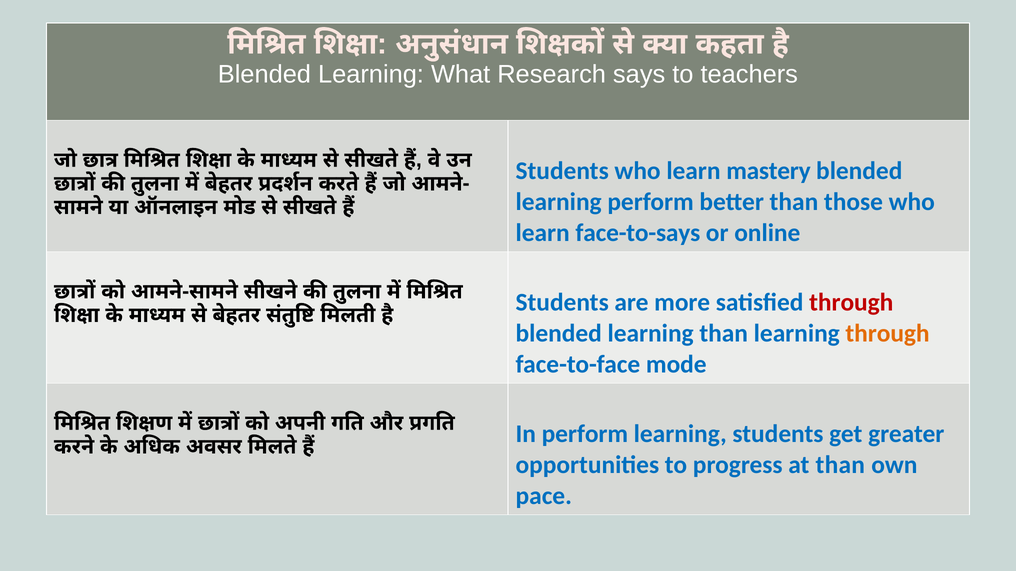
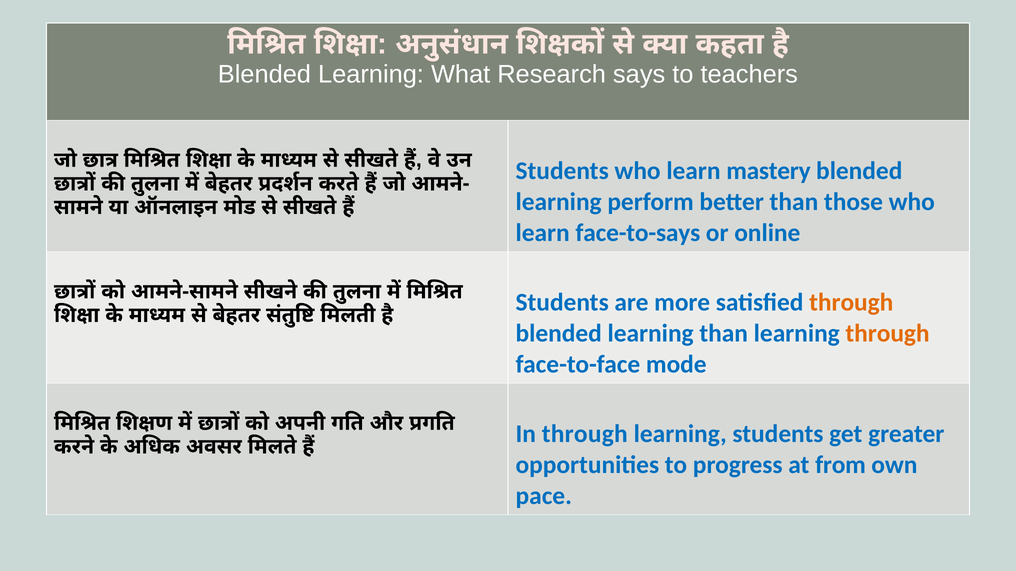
through at (851, 303) colour: red -> orange
In perform: perform -> through
at than: than -> from
